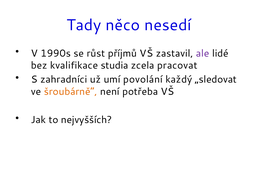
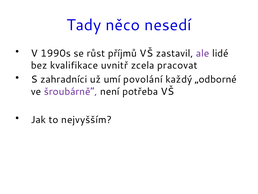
studia: studia -> uvnitř
„sledovat: „sledovat -> „odborné
šroubárně“ colour: orange -> purple
nejvyšších: nejvyšších -> nejvyšším
